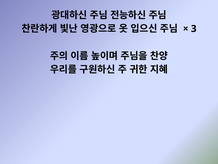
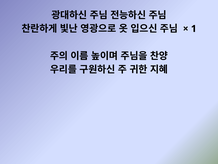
3: 3 -> 1
